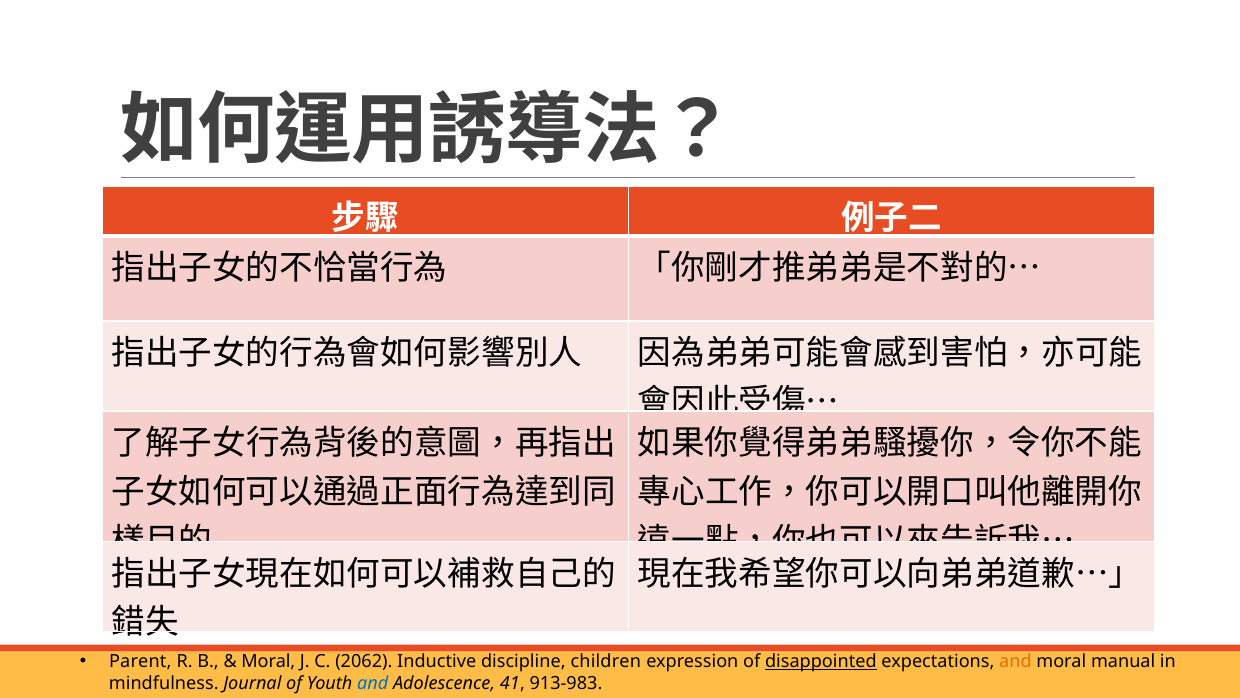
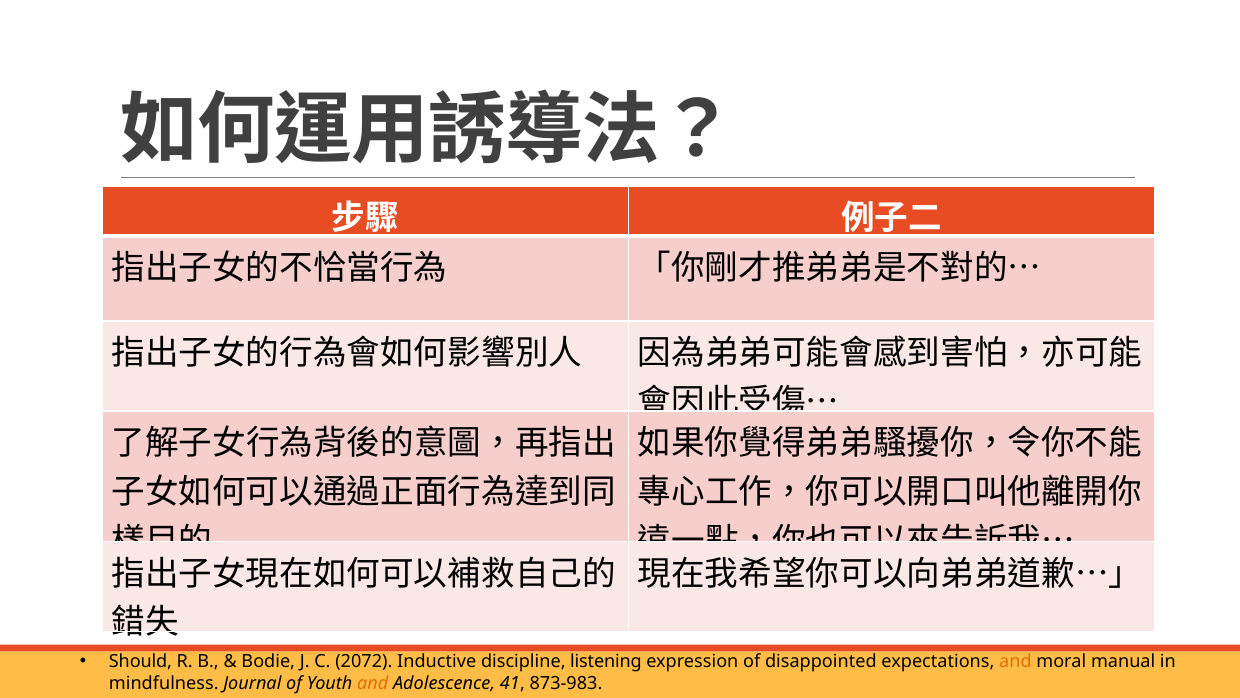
Parent: Parent -> Should
Moral at (268, 661): Moral -> Bodie
2062: 2062 -> 2072
children: children -> listening
disappointed underline: present -> none
and at (373, 683) colour: blue -> orange
913-983: 913-983 -> 873-983
